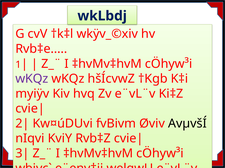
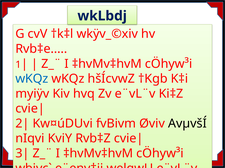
wKQz at (32, 79) colour: purple -> blue
